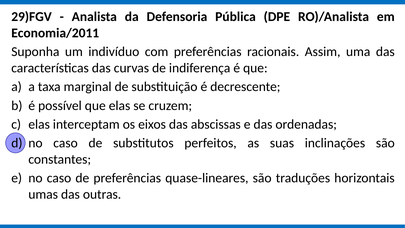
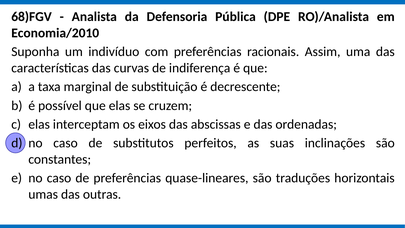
29)FGV: 29)FGV -> 68)FGV
Economia/2011: Economia/2011 -> Economia/2010
